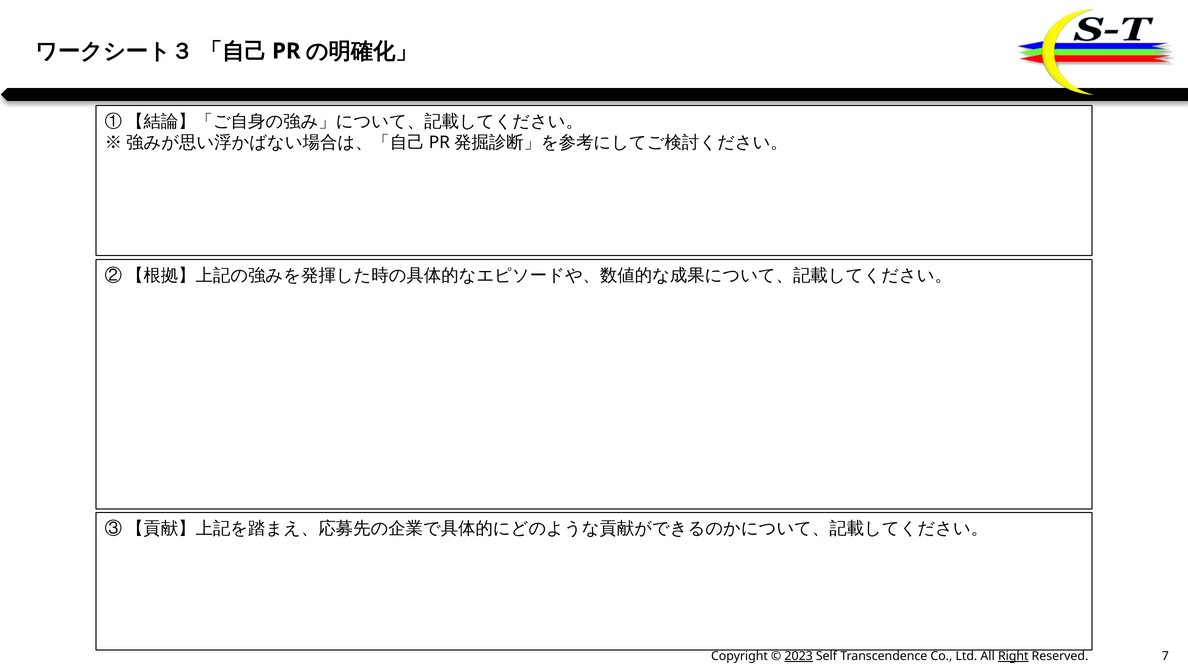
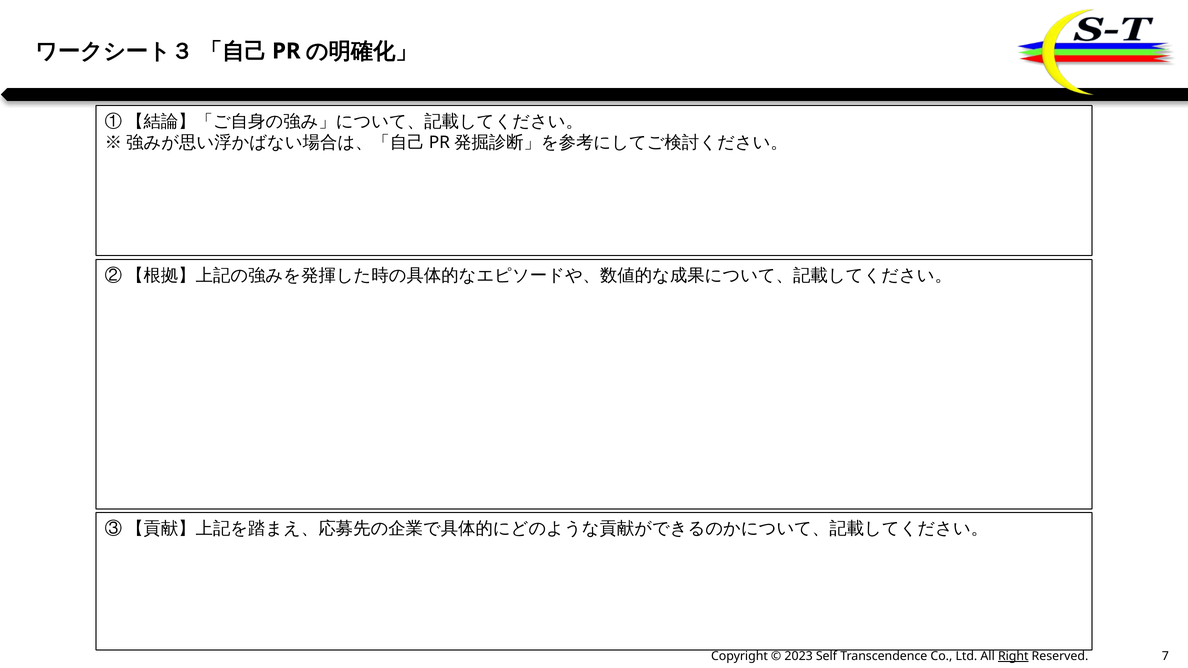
2023 underline: present -> none
